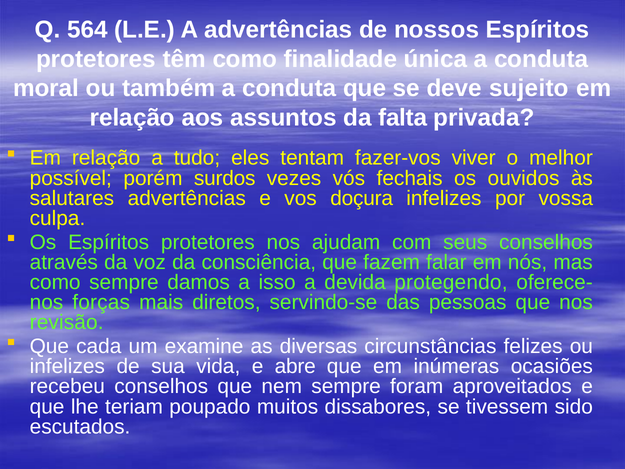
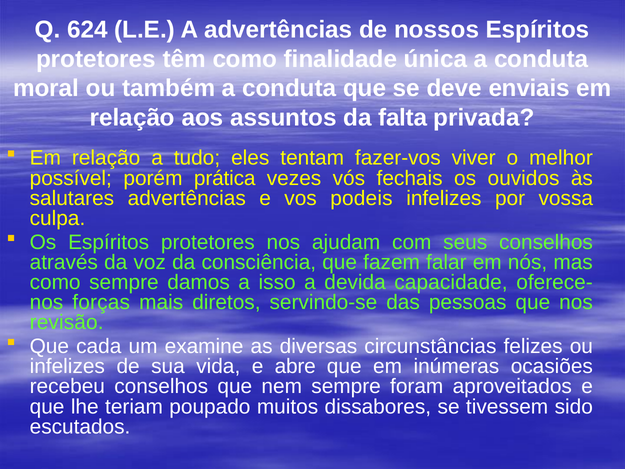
564: 564 -> 624
sujeito: sujeito -> enviais
surdos: surdos -> prática
doçura: doçura -> podeis
protegendo: protegendo -> capacidade
